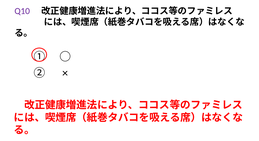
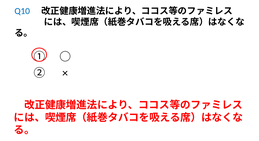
Q10 colour: purple -> blue
